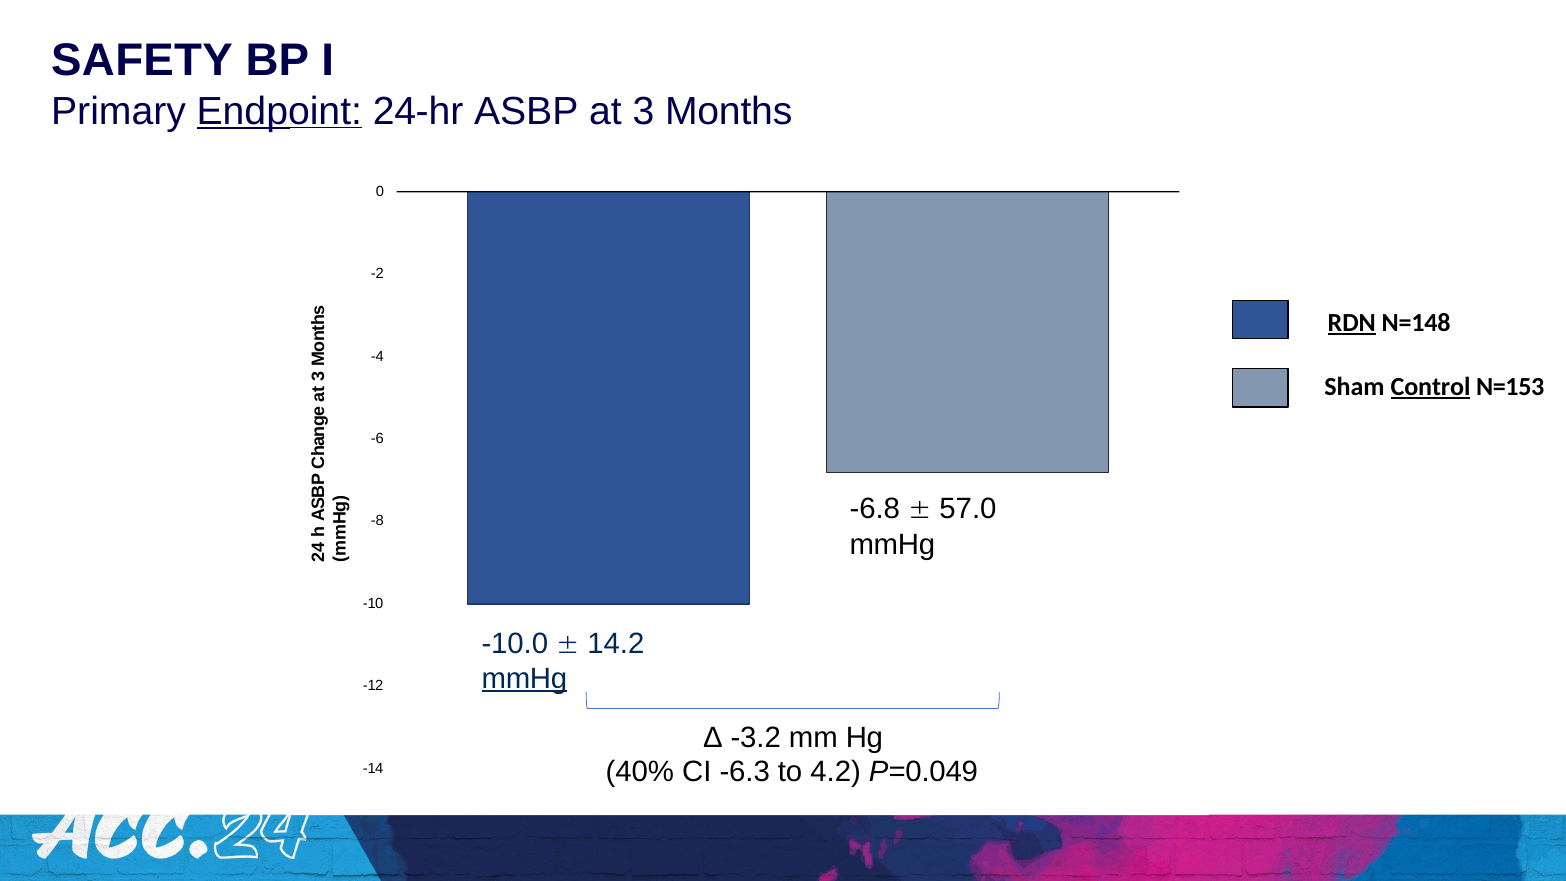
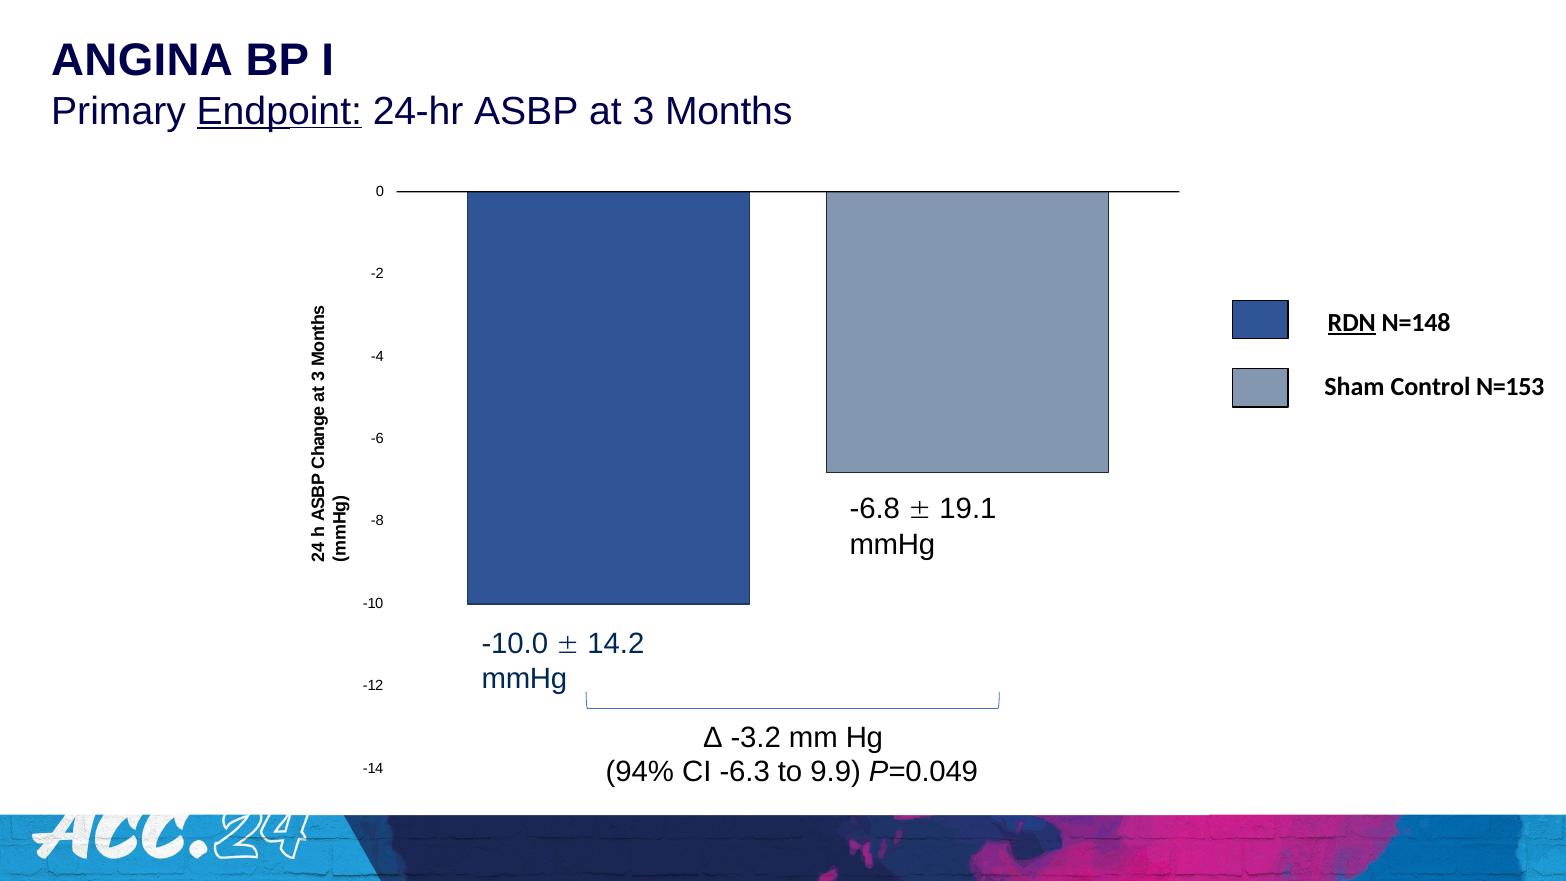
SAFETY: SAFETY -> ANGINA
Control underline: present -> none
57.0: 57.0 -> 19.1
mmHg at (524, 679) underline: present -> none
40%: 40% -> 94%
4.2: 4.2 -> 9.9
